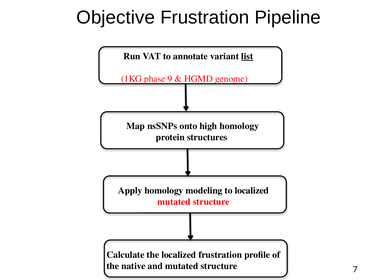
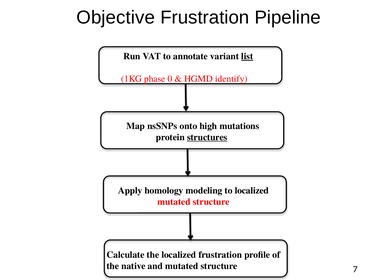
9: 9 -> 0
genome: genome -> identify
high homology: homology -> mutations
structures underline: none -> present
